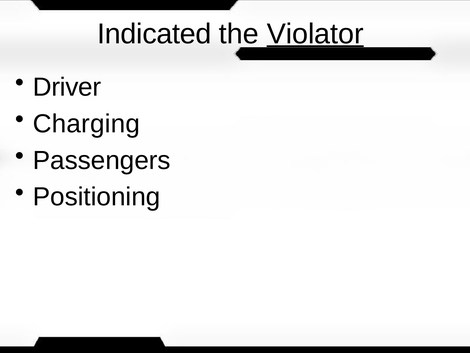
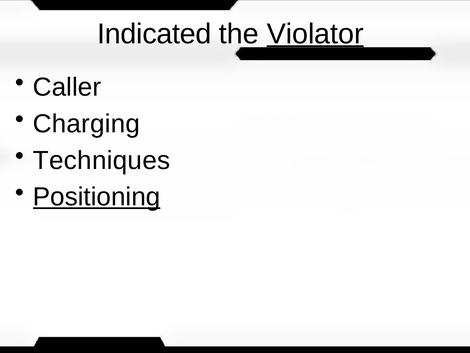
Driver: Driver -> Caller
Passengers: Passengers -> Techniques
Positioning underline: none -> present
